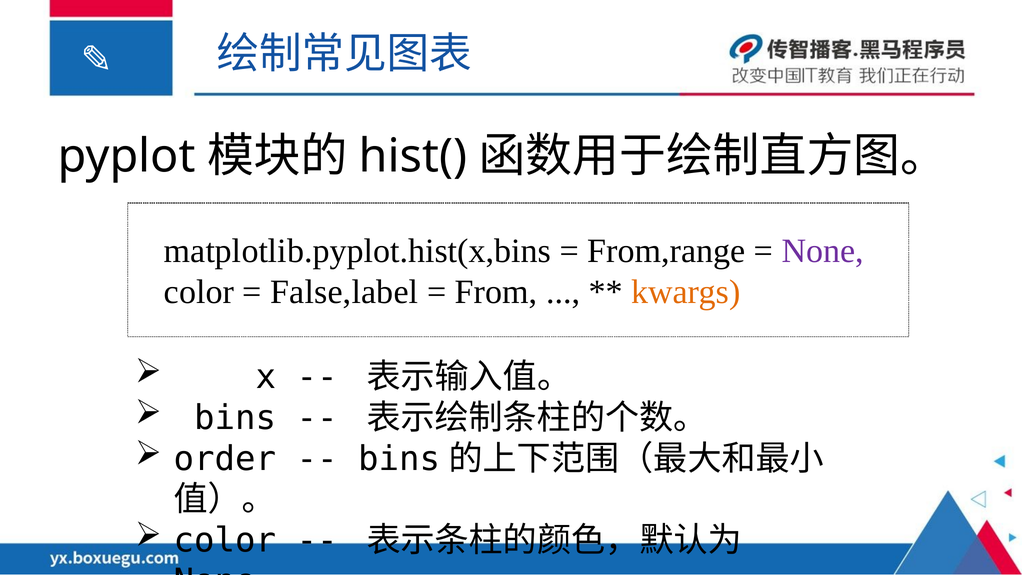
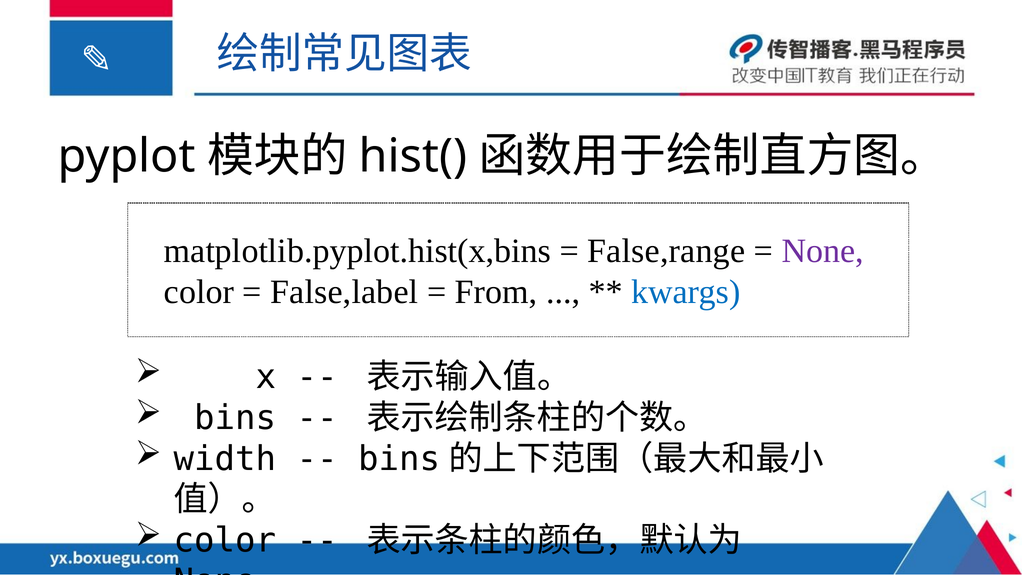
From,range: From,range -> False,range
kwargs colour: orange -> blue
order: order -> width
